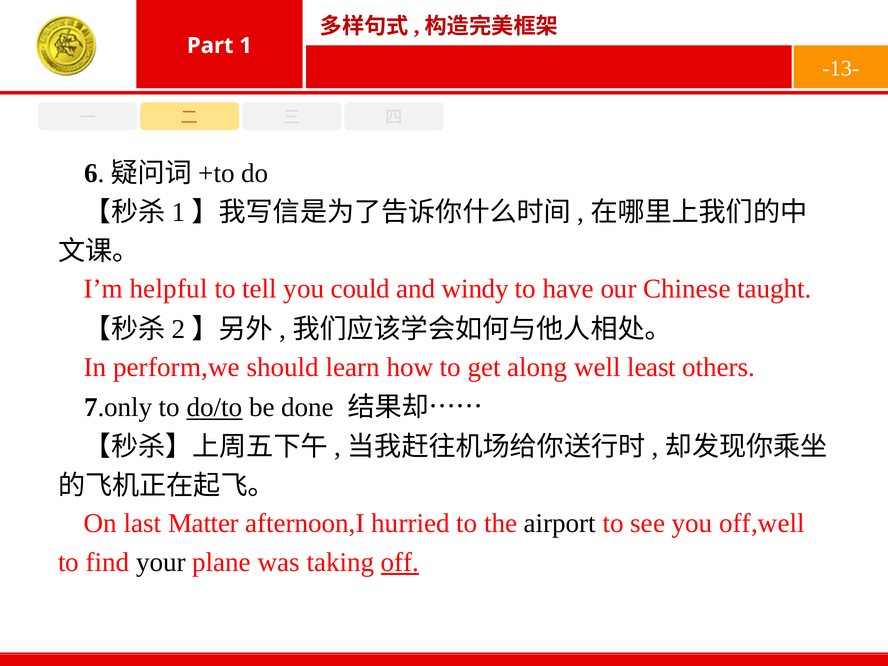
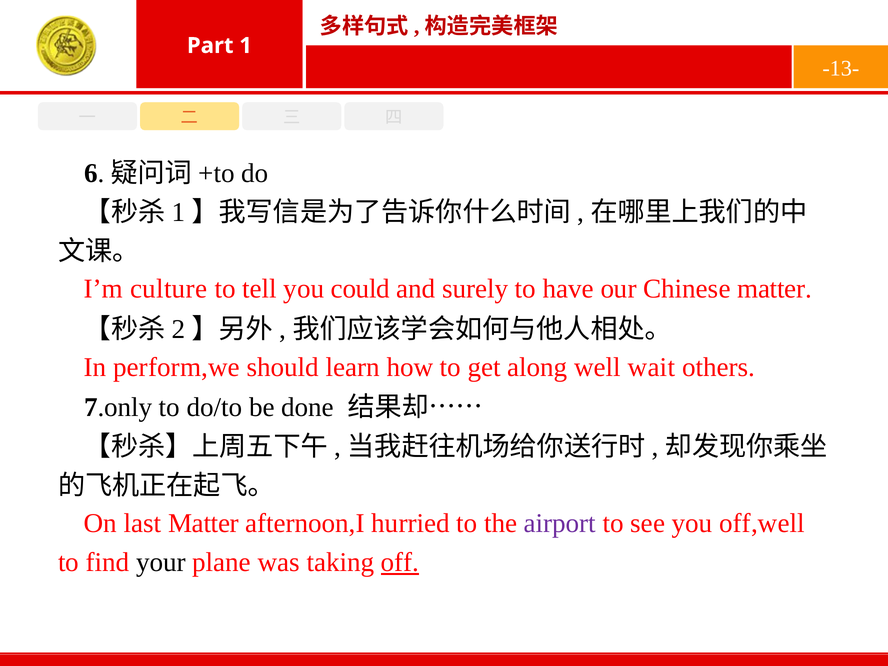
helpful: helpful -> culture
windy: windy -> surely
Chinese taught: taught -> matter
least: least -> wait
do/to underline: present -> none
airport colour: black -> purple
